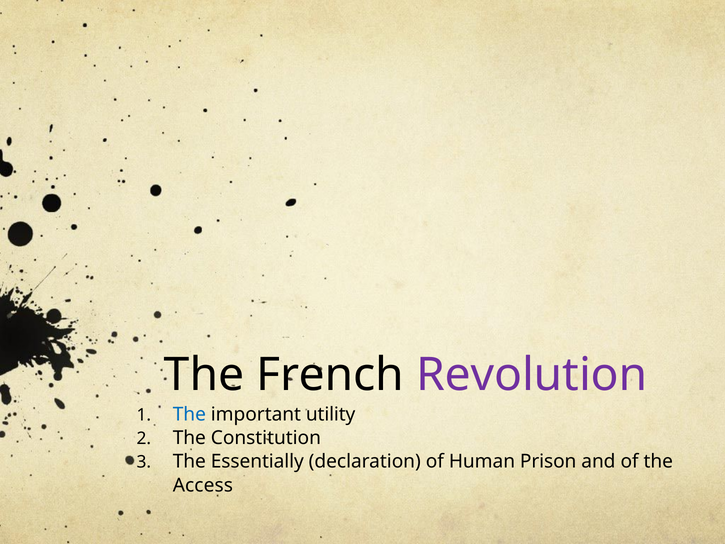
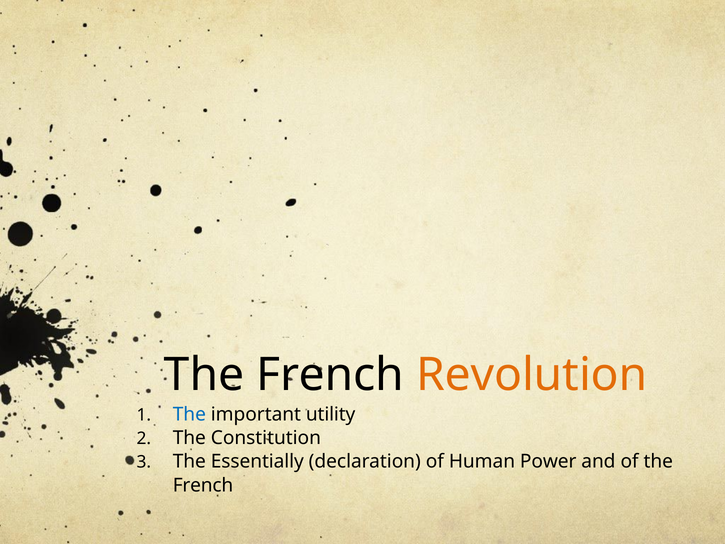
Revolution colour: purple -> orange
Prison: Prison -> Power
Access at (203, 485): Access -> French
